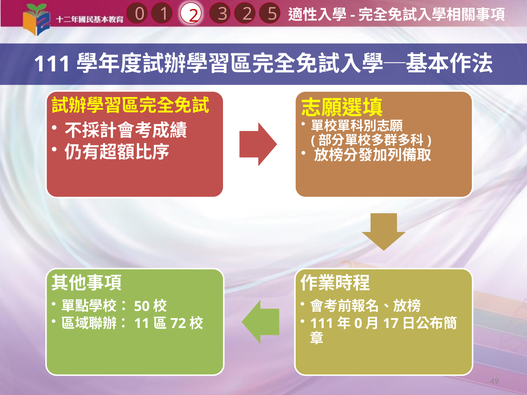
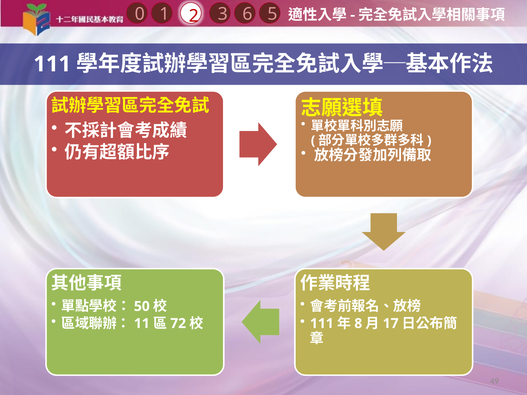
1 2: 2 -> 6
0 at (358, 324): 0 -> 8
